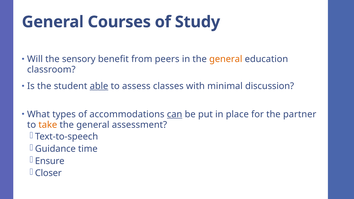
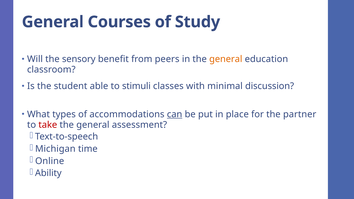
able underline: present -> none
assess: assess -> stimuli
take colour: orange -> red
Guidance: Guidance -> Michigan
Ensure: Ensure -> Online
Closer: Closer -> Ability
